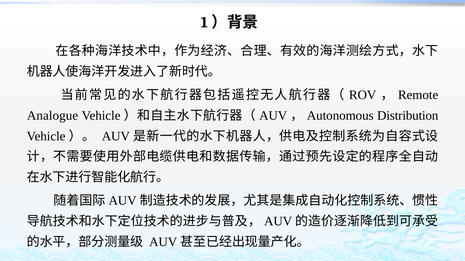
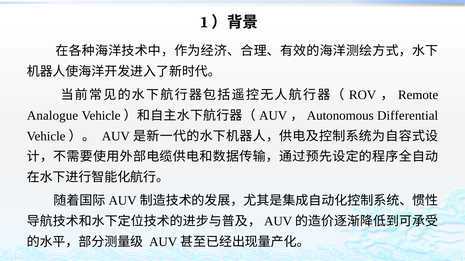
Distribution: Distribution -> Differential
